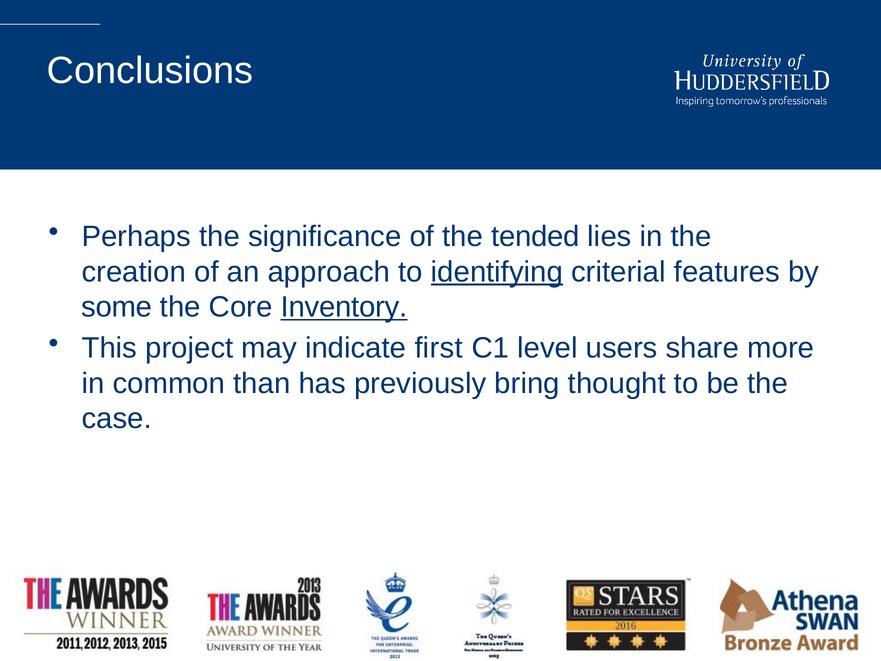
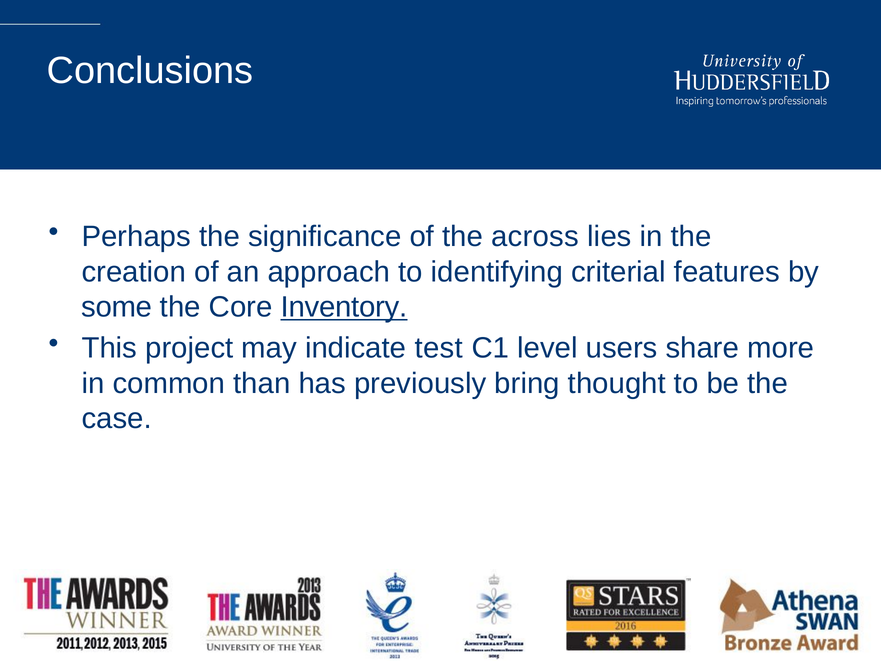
tended: tended -> across
identifying underline: present -> none
first: first -> test
